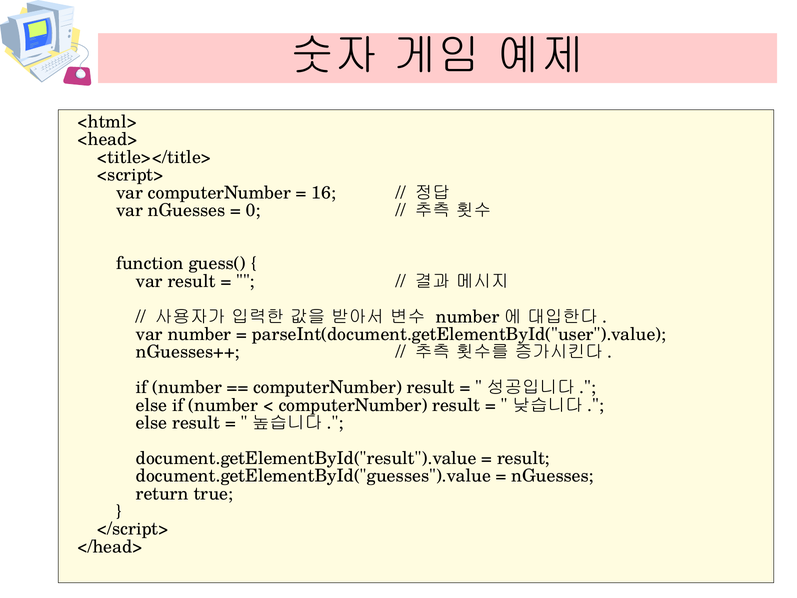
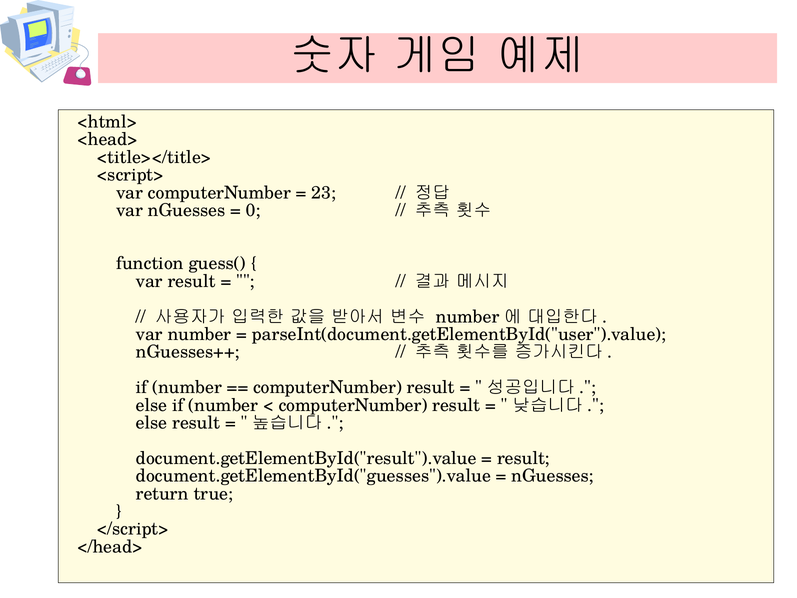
16: 16 -> 23
